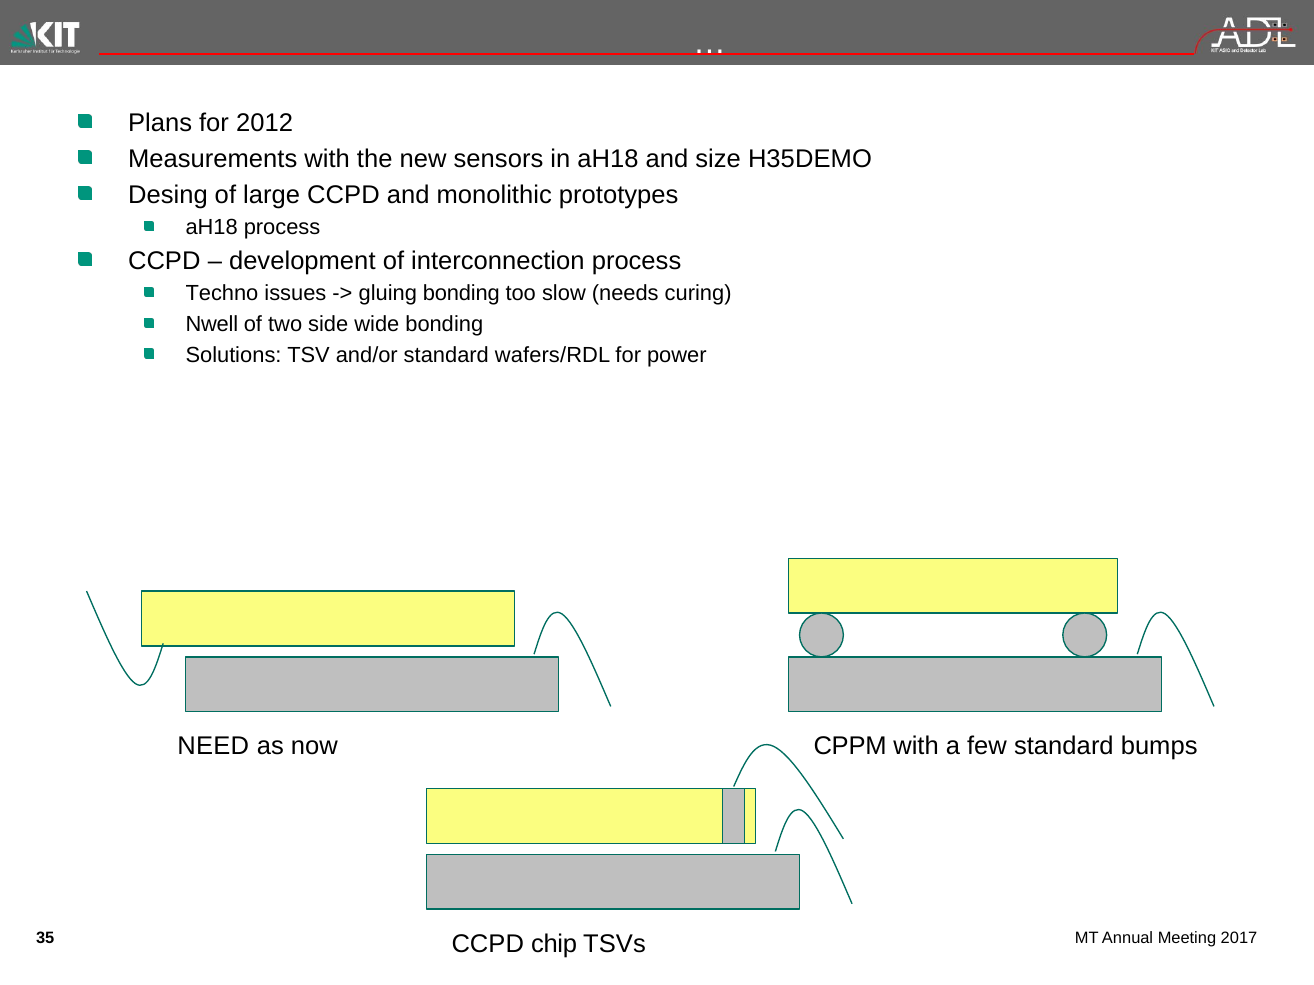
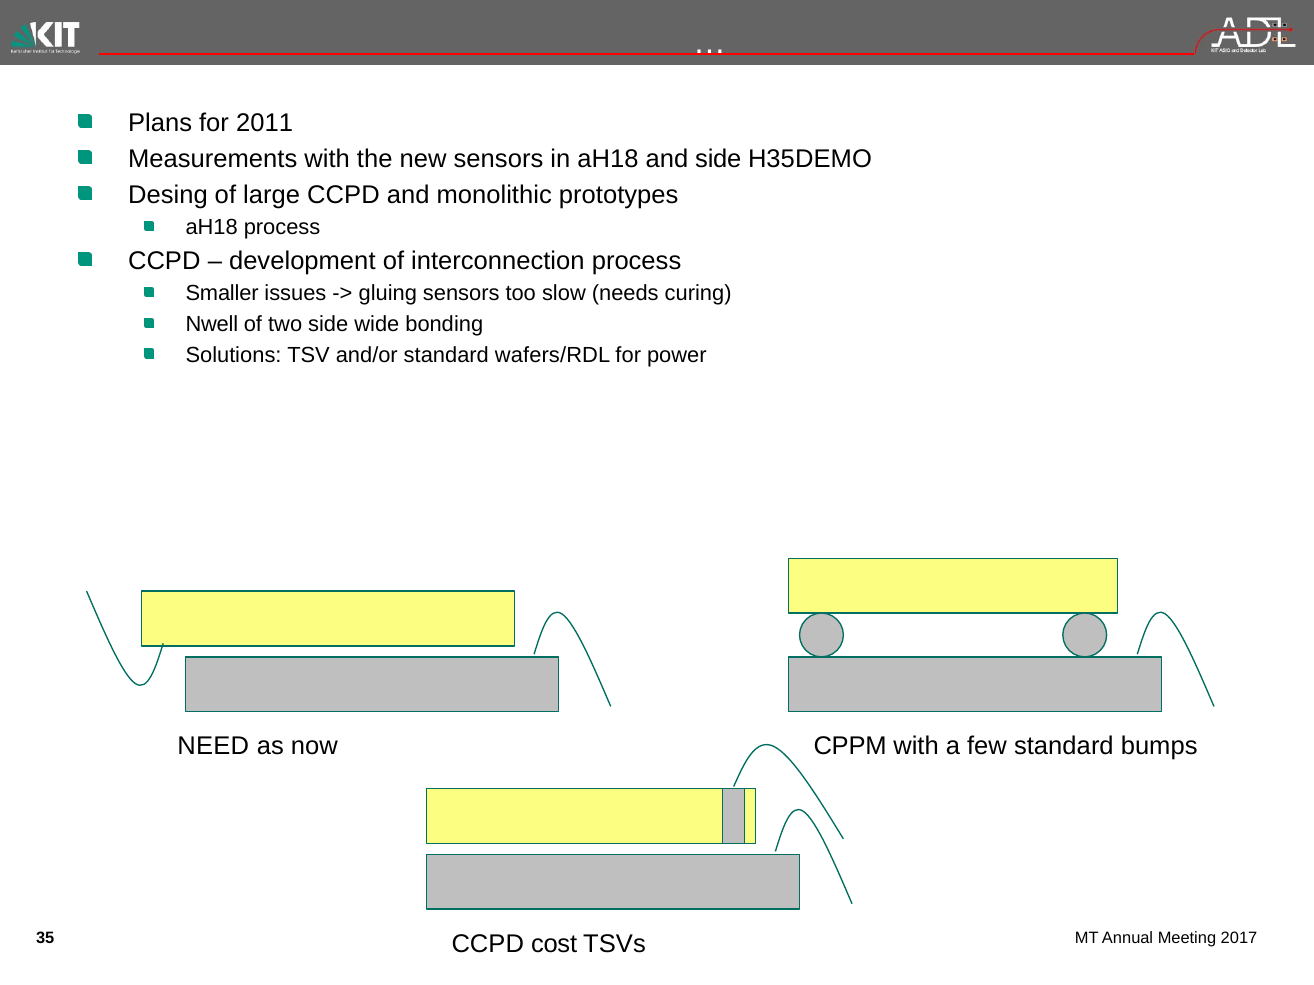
2012: 2012 -> 2011
and size: size -> side
Techno: Techno -> Smaller
gluing bonding: bonding -> sensors
chip: chip -> cost
